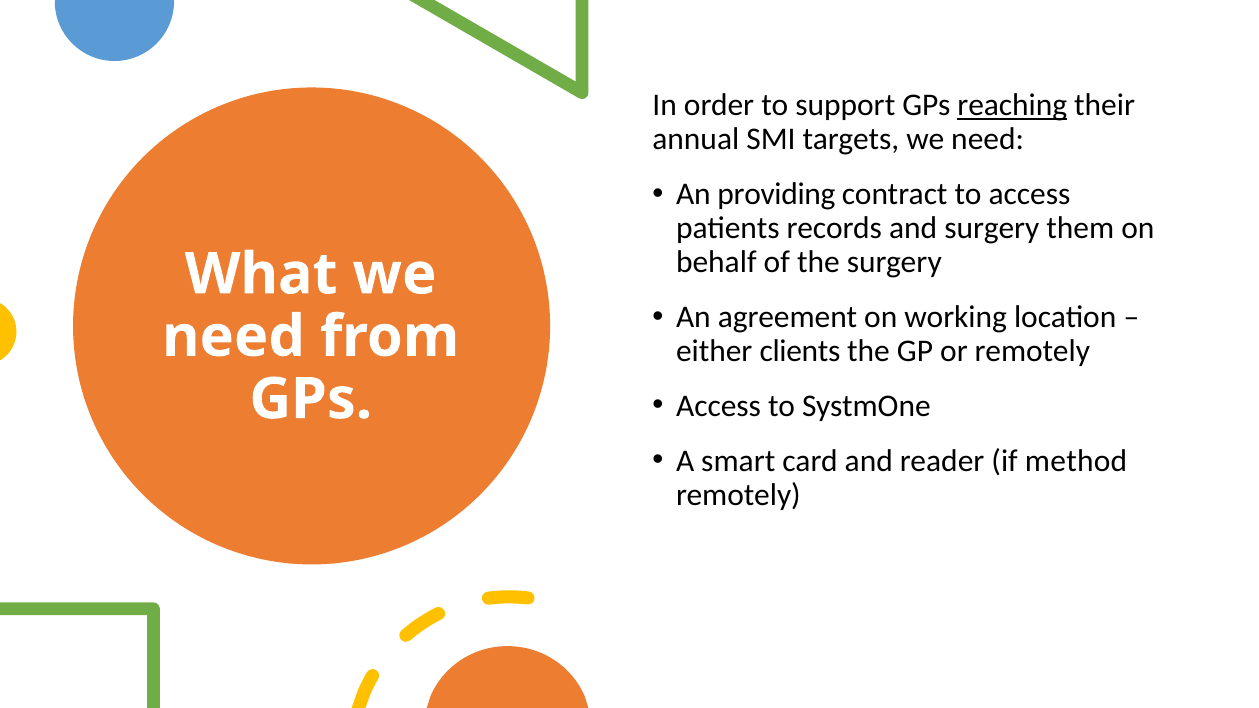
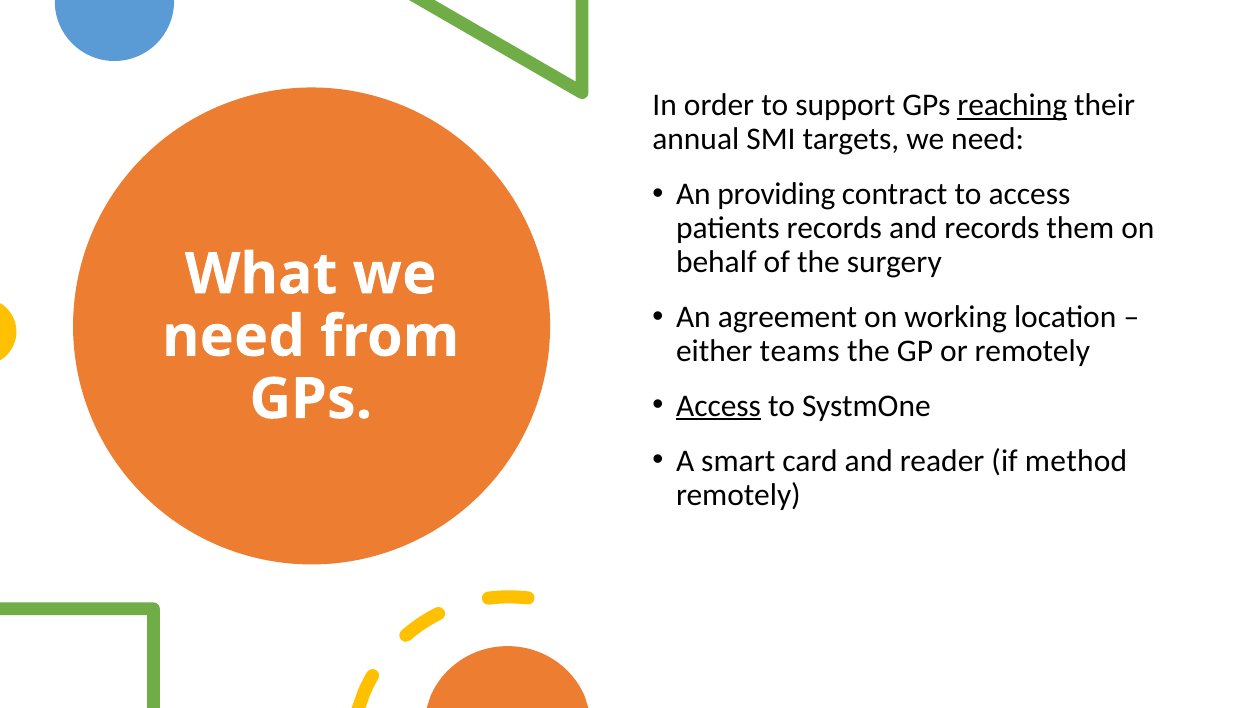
and surgery: surgery -> records
clients: clients -> teams
Access at (719, 406) underline: none -> present
